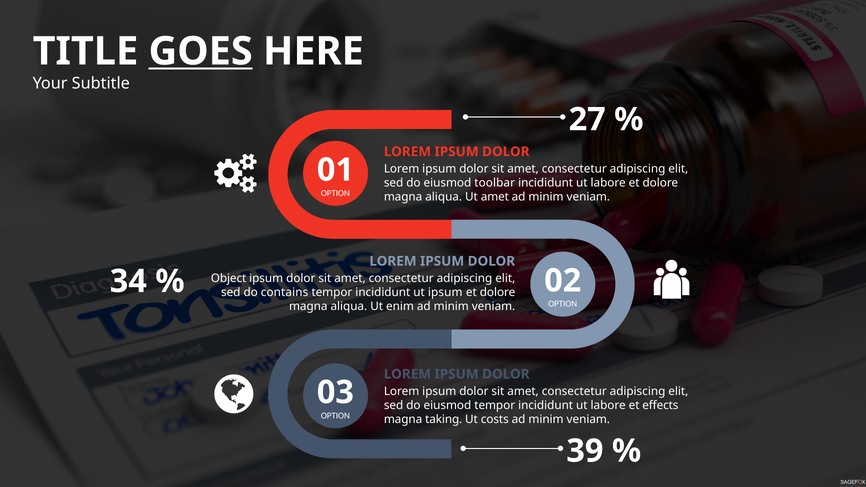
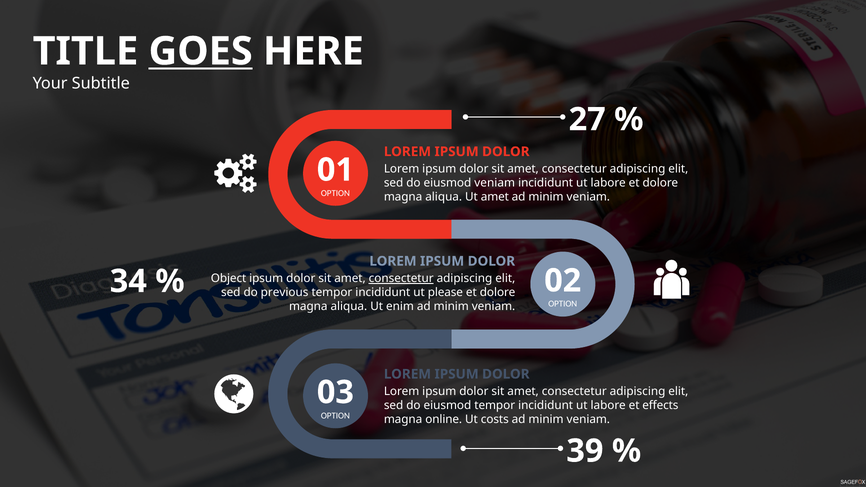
eiusmod toolbar: toolbar -> veniam
consectetur at (401, 278) underline: none -> present
contains: contains -> previous
ut ipsum: ipsum -> please
taking: taking -> online
